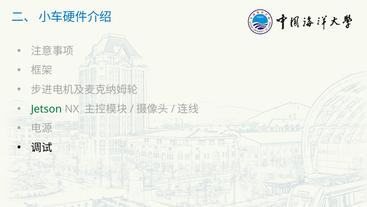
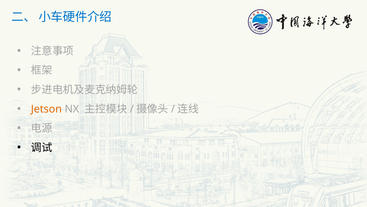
Jetson colour: green -> orange
